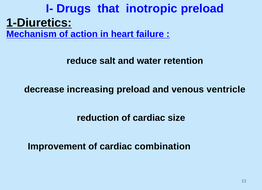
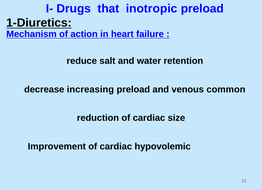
ventricle: ventricle -> common
combination: combination -> hypovolemic
